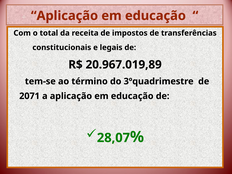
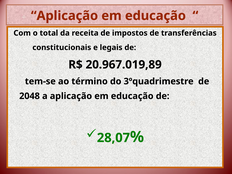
2071: 2071 -> 2048
